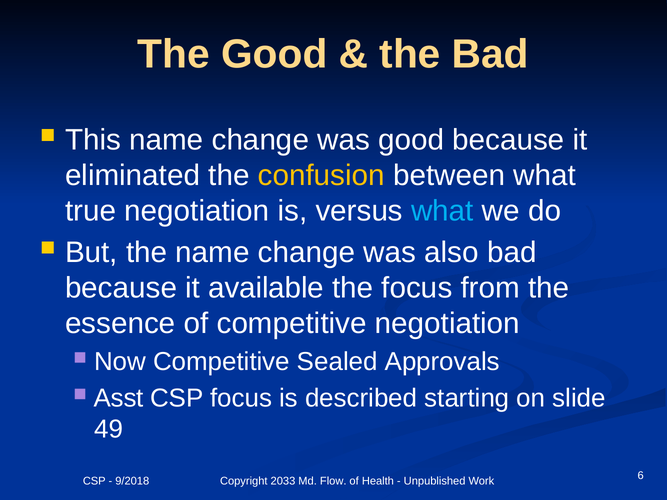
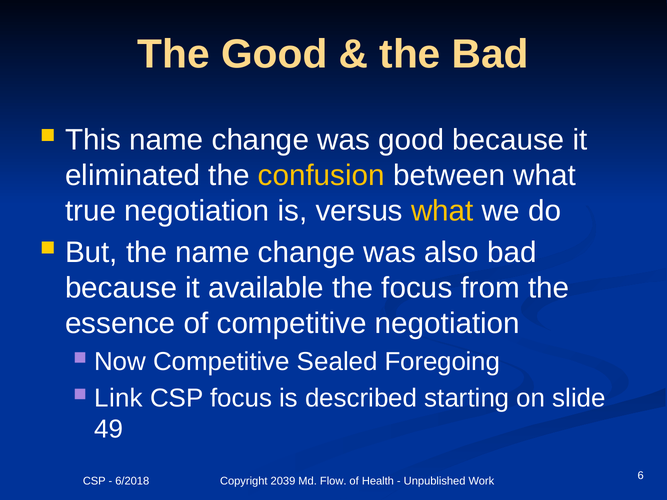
what at (442, 211) colour: light blue -> yellow
Approvals: Approvals -> Foregoing
Asst: Asst -> Link
9/2018: 9/2018 -> 6/2018
2033: 2033 -> 2039
